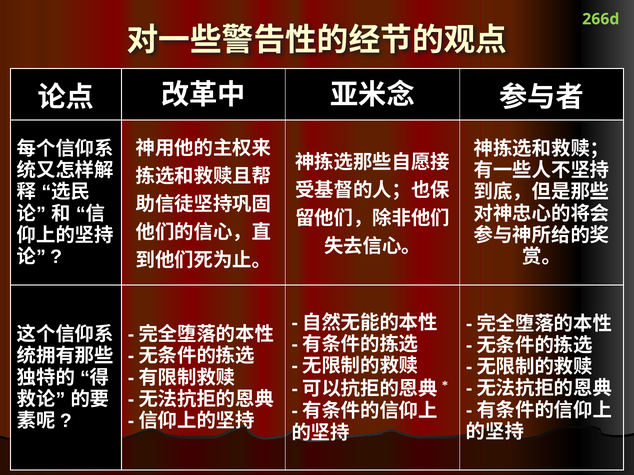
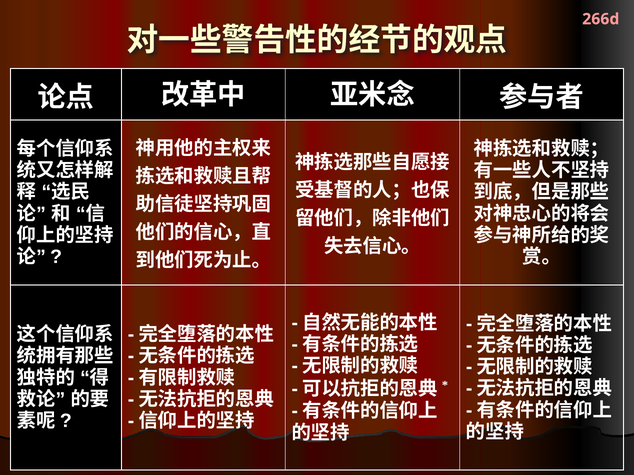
266d colour: light green -> pink
